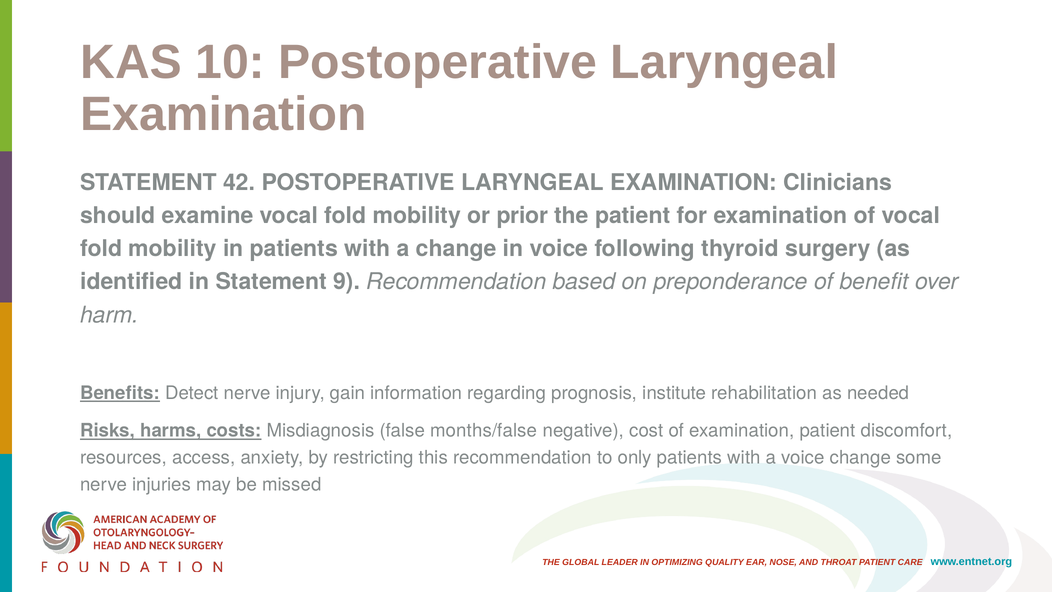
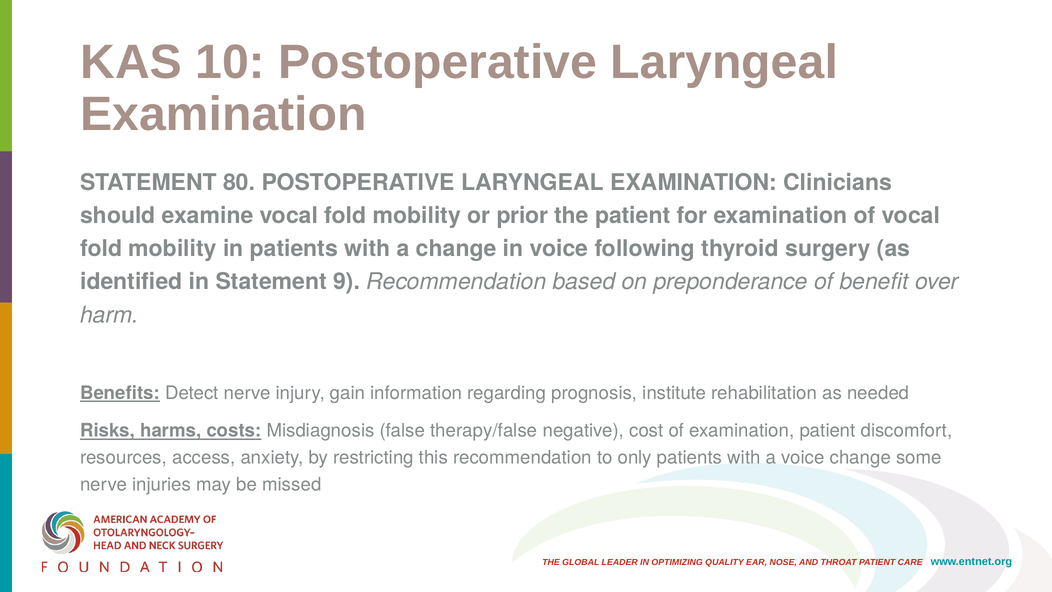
42: 42 -> 80
months/false: months/false -> therapy/false
